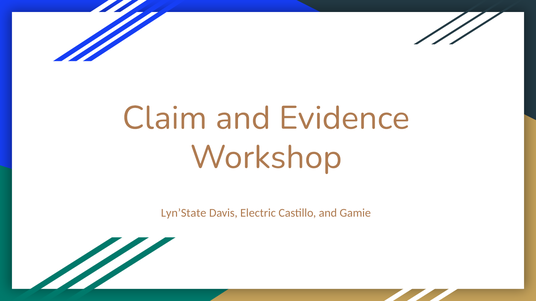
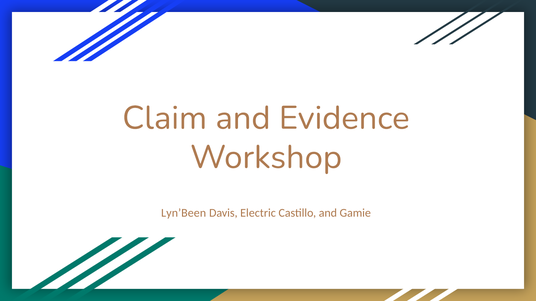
Lyn’State: Lyn’State -> Lyn’Been
